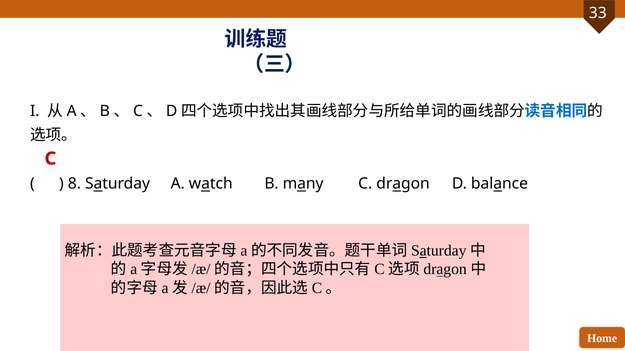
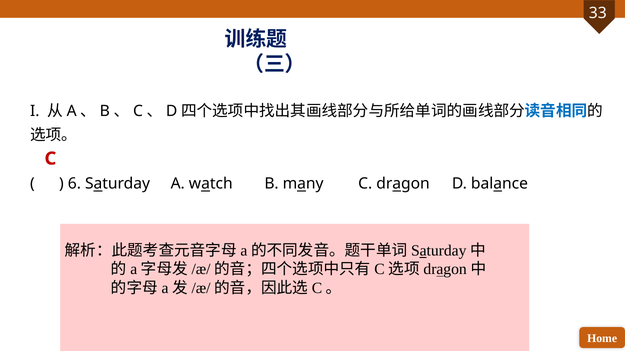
8: 8 -> 6
